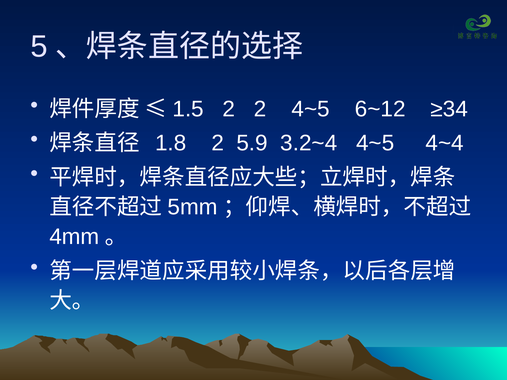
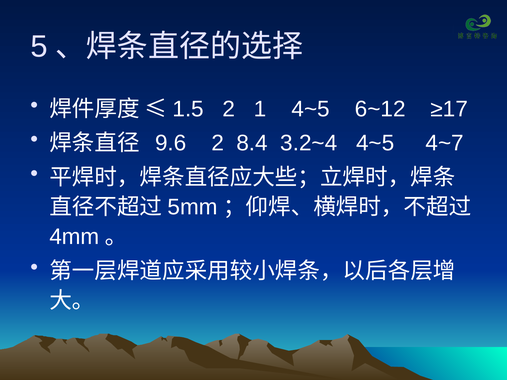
2 2: 2 -> 1
≥34: ≥34 -> ≥17
1.8: 1.8 -> 9.6
5.9: 5.9 -> 8.4
4~4: 4~4 -> 4~7
